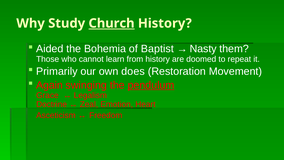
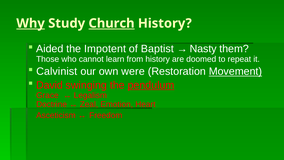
Why underline: none -> present
Bohemia: Bohemia -> Impotent
Primarily: Primarily -> Calvinist
does: does -> were
Movement underline: none -> present
Again: Again -> David
